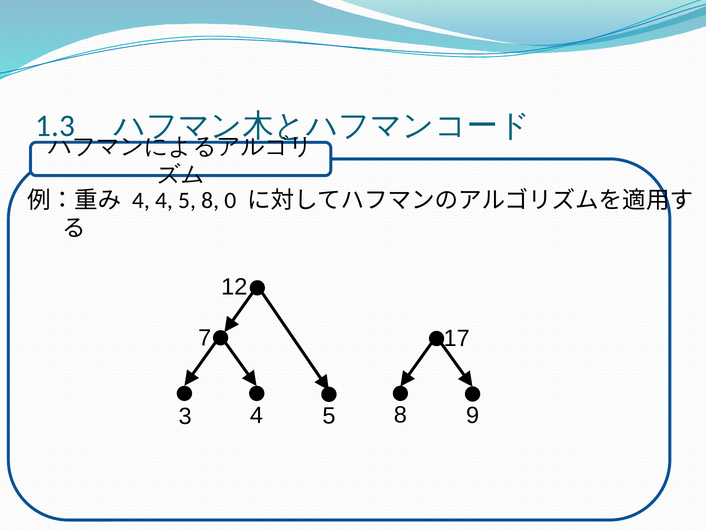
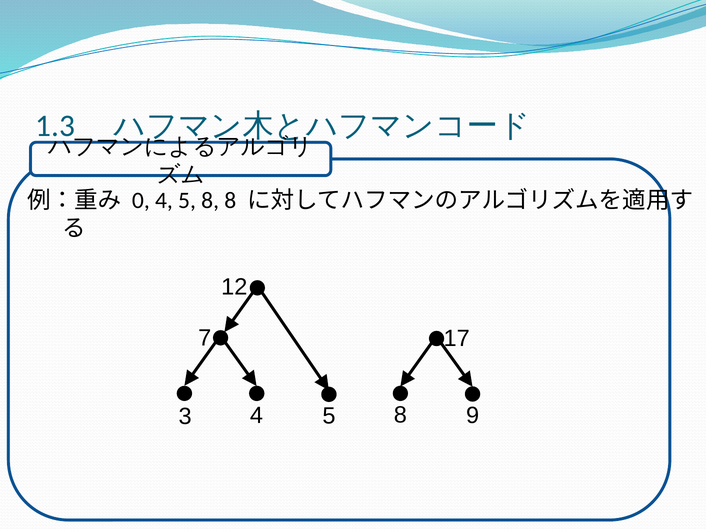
4 at (141, 201): 4 -> 0
8 0: 0 -> 8
